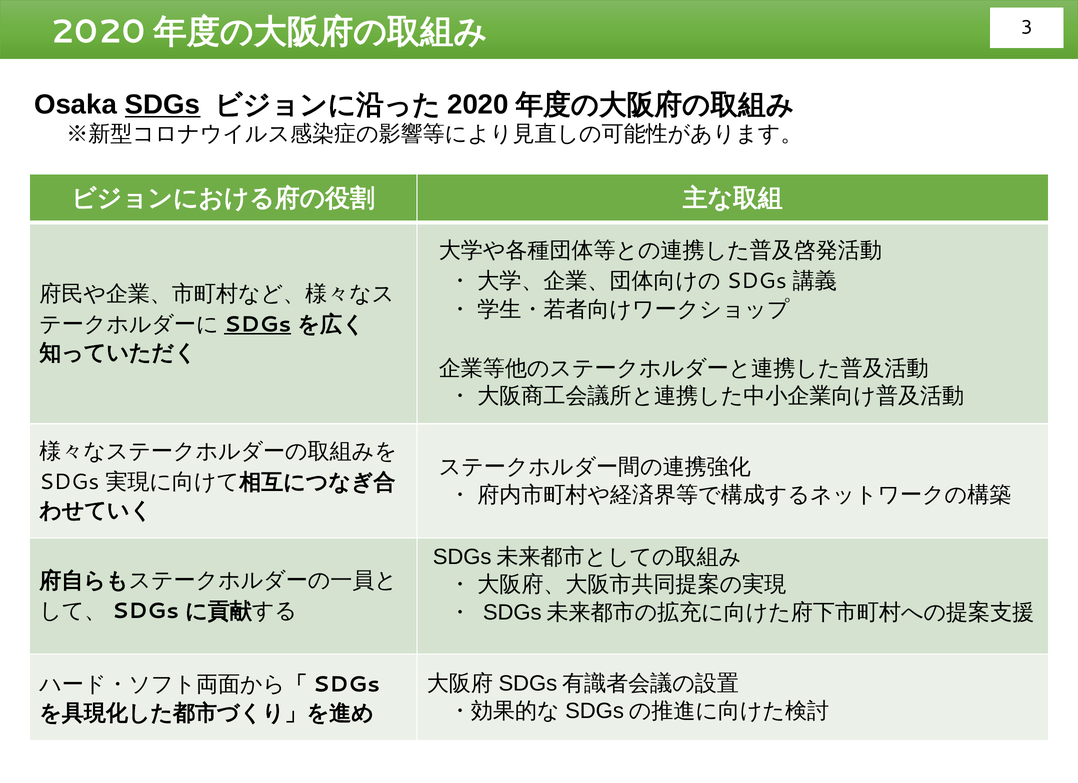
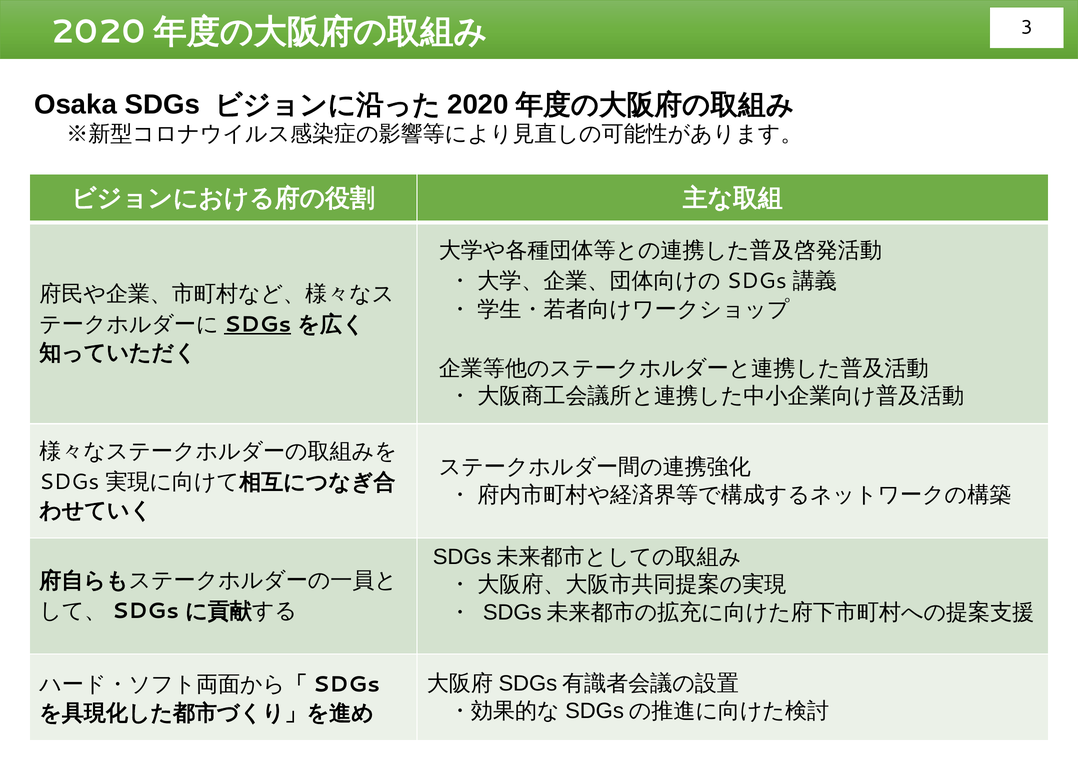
SDGs at (163, 105) underline: present -> none
